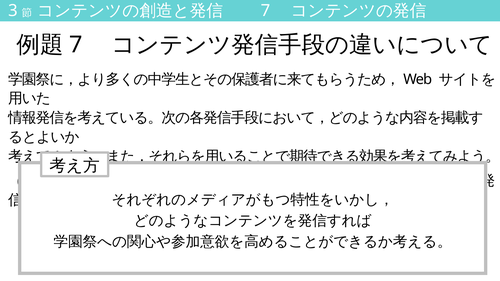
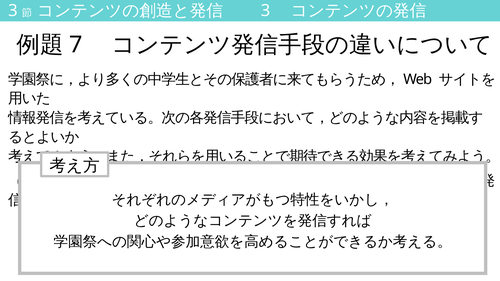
7 at (265, 11): 7 -> 3
